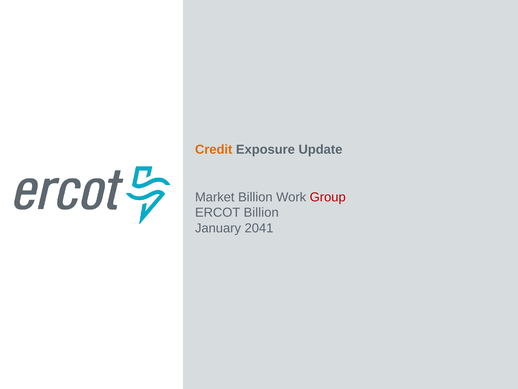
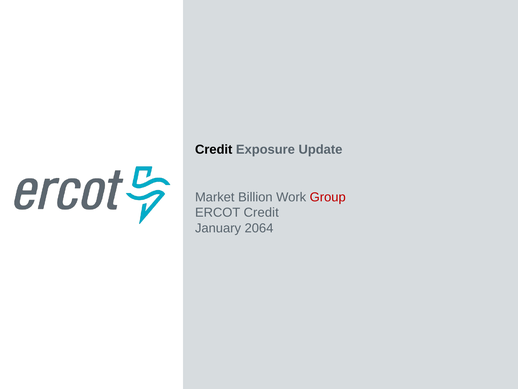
Credit at (214, 149) colour: orange -> black
ERCOT Billion: Billion -> Credit
2041: 2041 -> 2064
